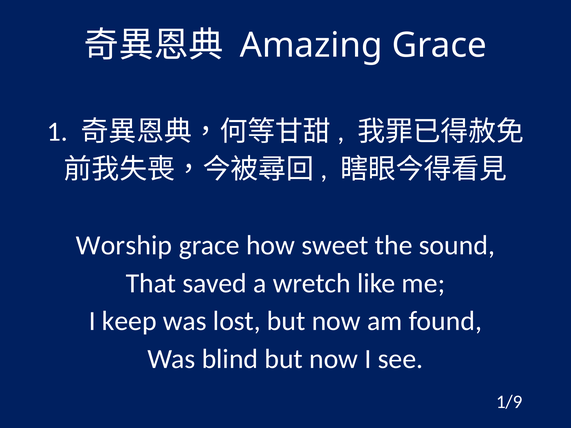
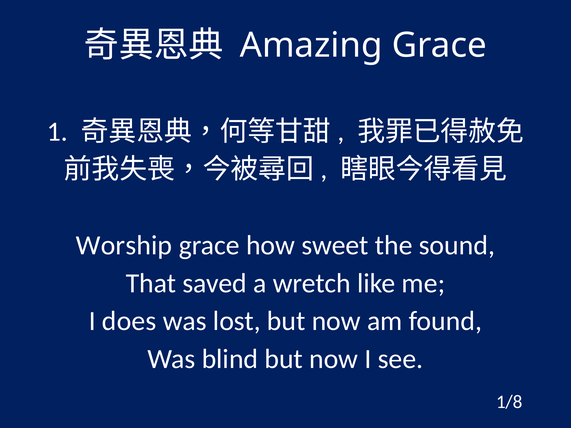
keep: keep -> does
1/9: 1/9 -> 1/8
